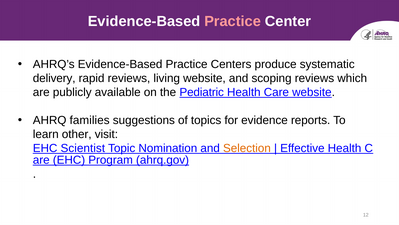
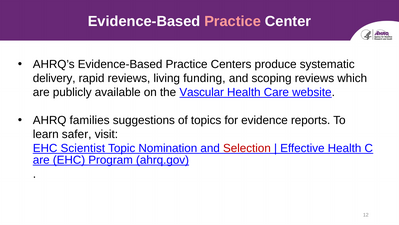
living website: website -> funding
Pediatric: Pediatric -> Vascular
other: other -> safer
Selection colour: orange -> red
